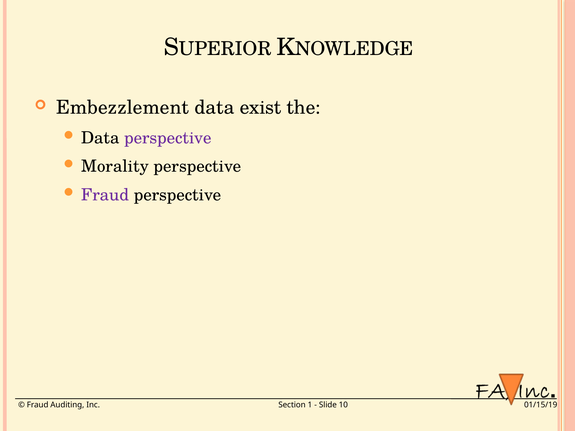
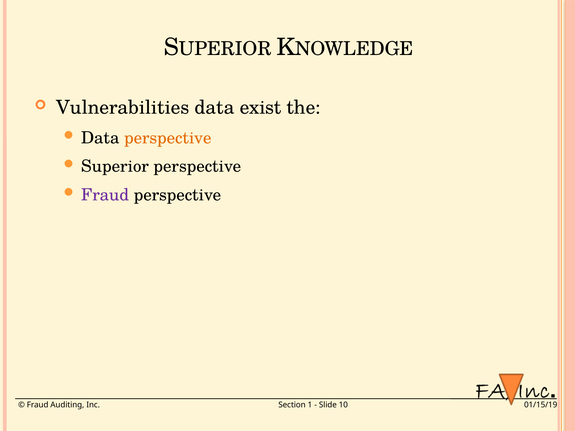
Embezzlement: Embezzlement -> Vulnerabilities
perspective at (168, 138) colour: purple -> orange
Morality: Morality -> Superior
